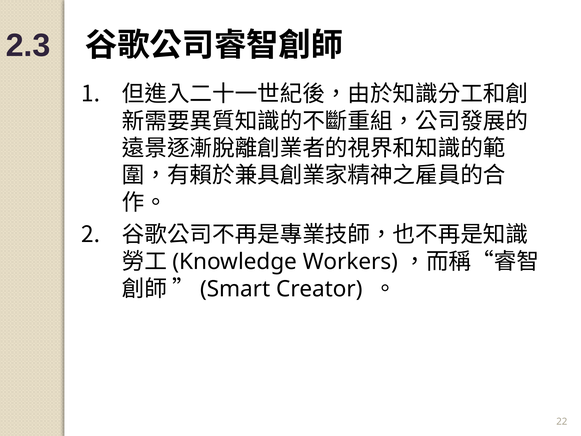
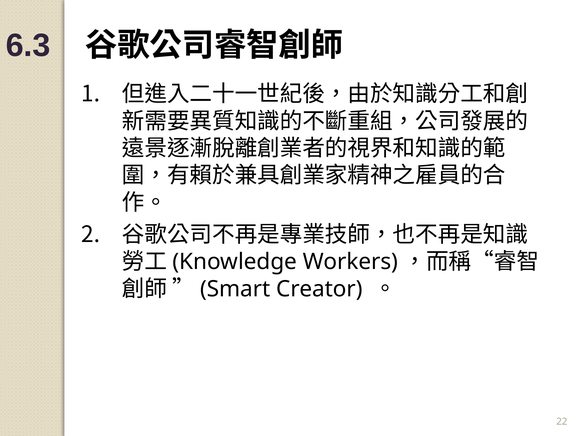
2.3: 2.3 -> 6.3
